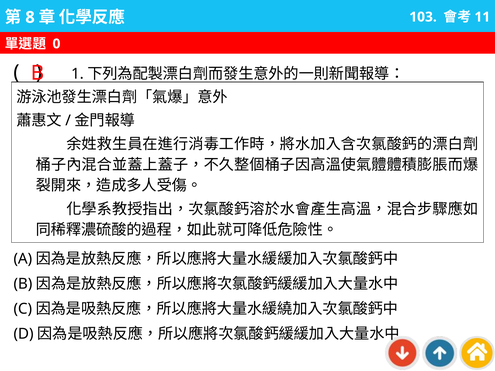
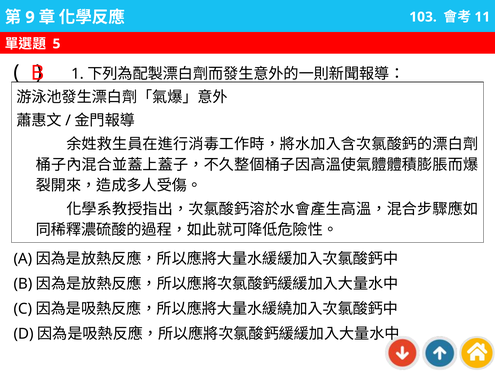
8: 8 -> 9
0: 0 -> 5
